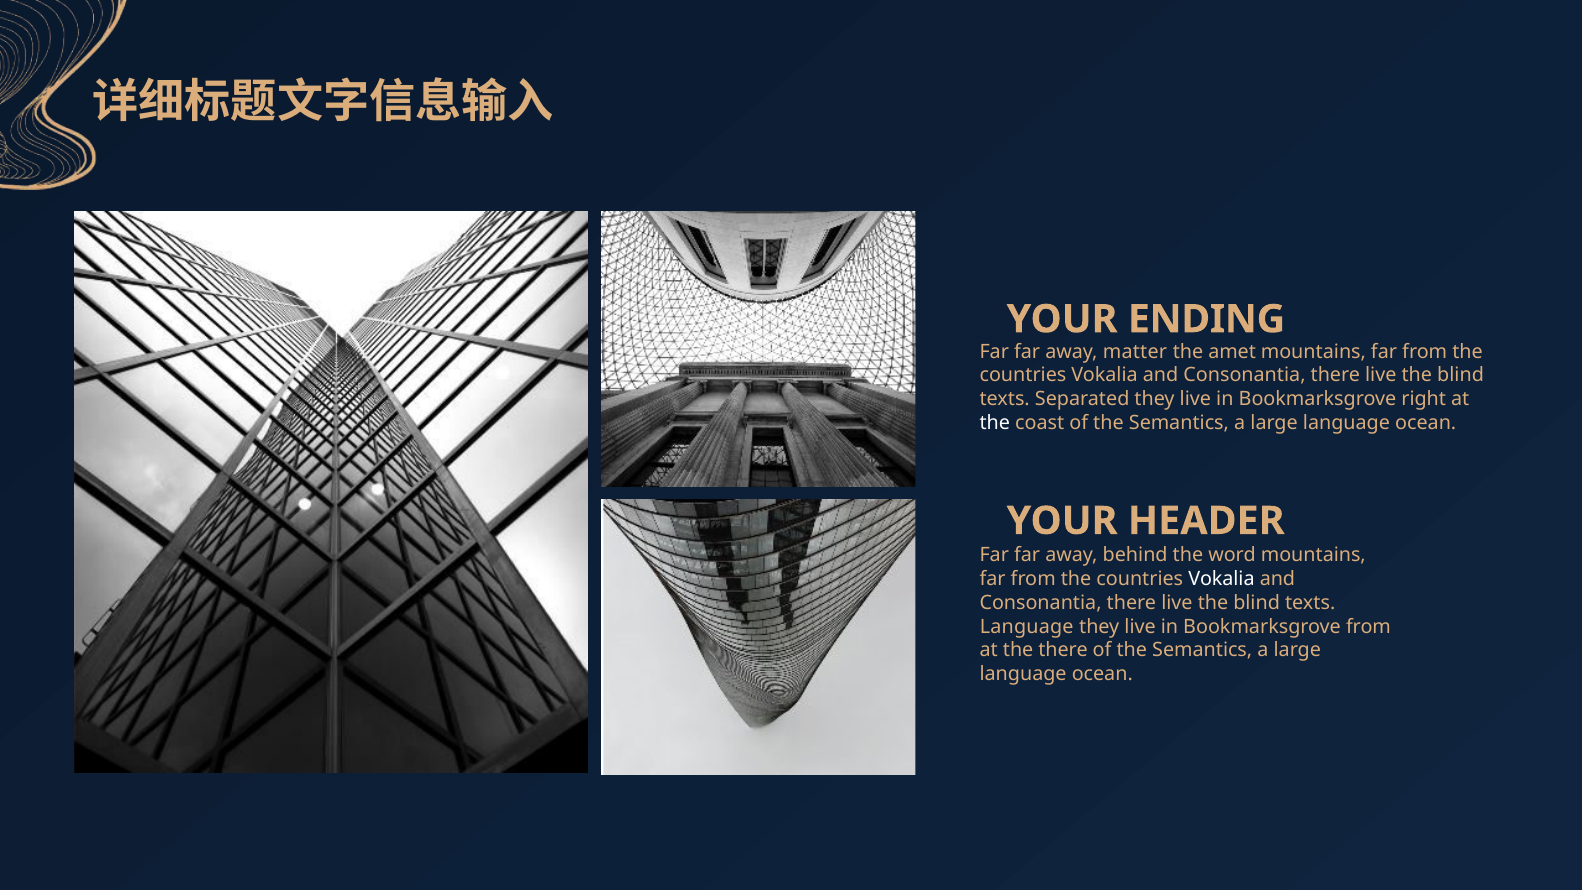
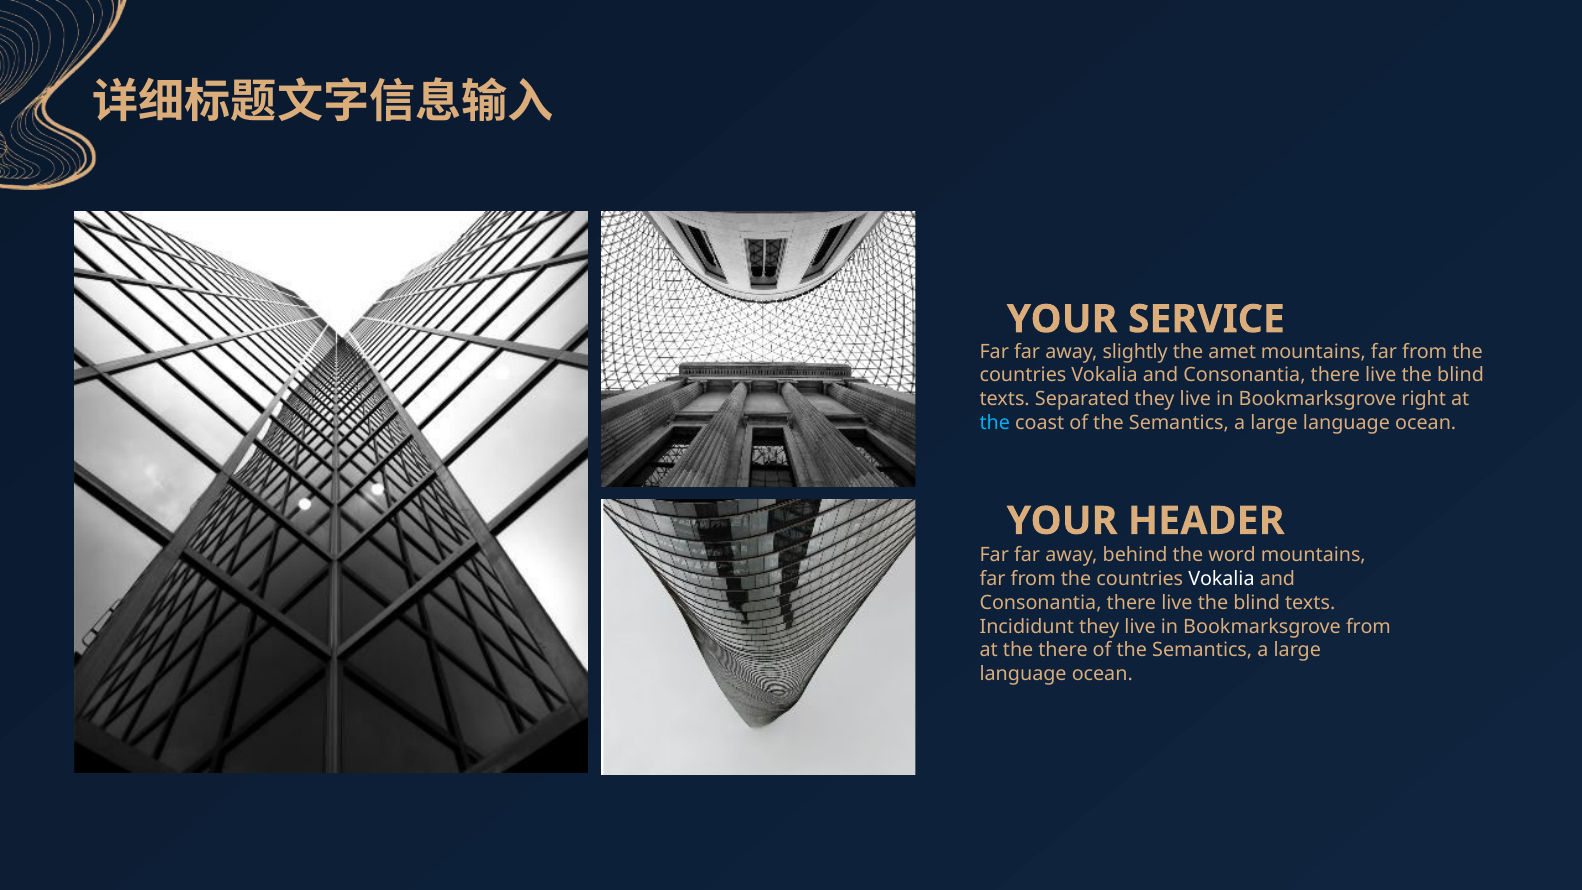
ENDING: ENDING -> SERVICE
matter: matter -> slightly
the at (995, 423) colour: white -> light blue
Language at (1027, 626): Language -> Incididunt
